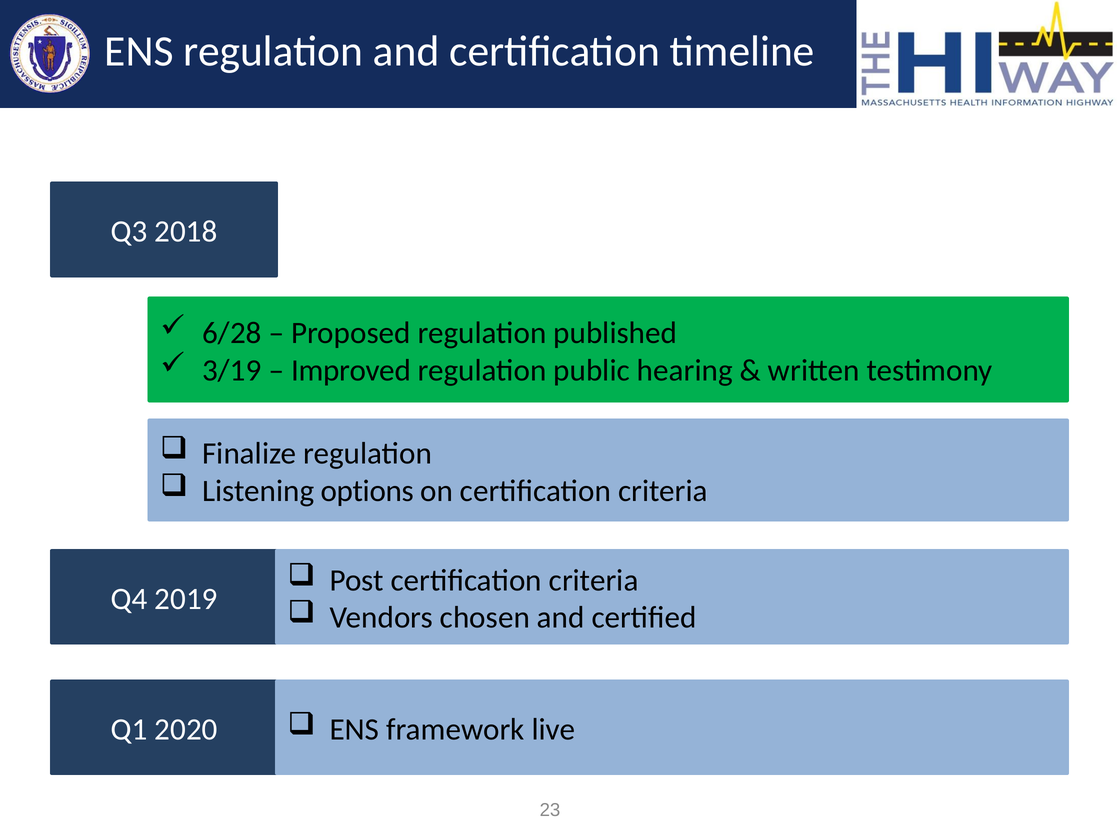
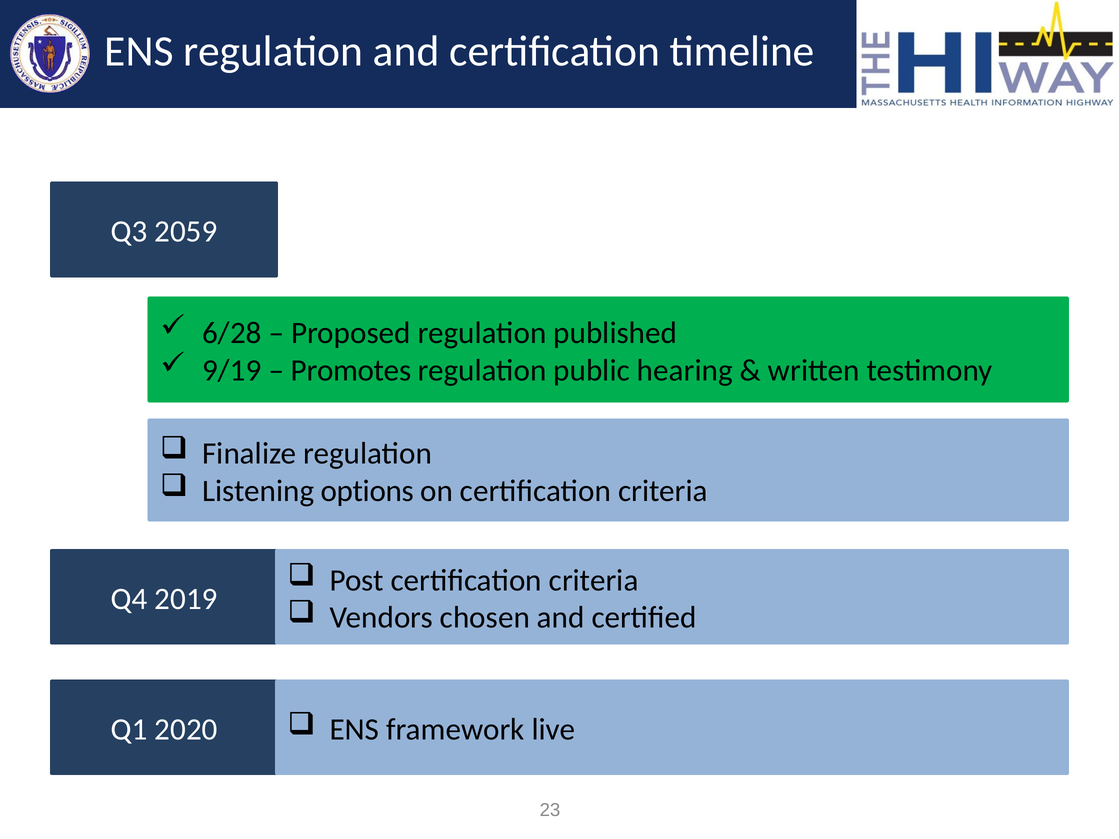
2018: 2018 -> 2059
3/19: 3/19 -> 9/19
Improved: Improved -> Promotes
